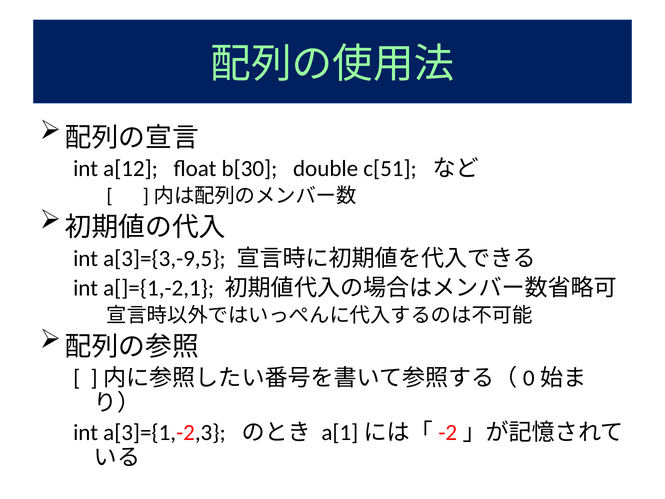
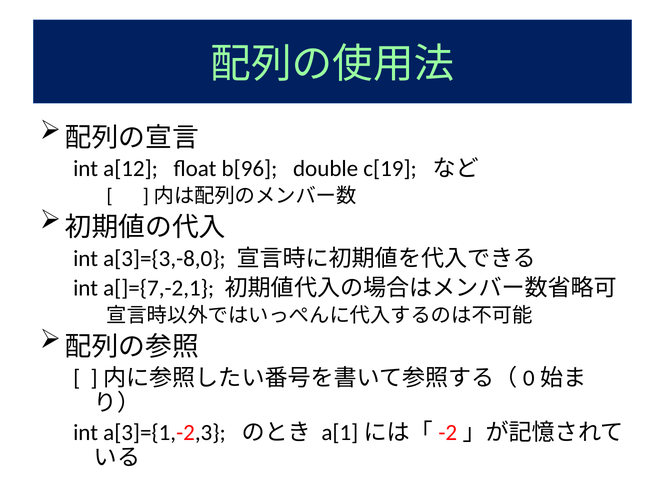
b[30: b[30 -> b[96
c[51: c[51 -> c[19
a[3]={3,-9,5: a[3]={3,-9,5 -> a[3]={3,-8,0
a[]={1,-2,1: a[]={1,-2,1 -> a[]={7,-2,1
